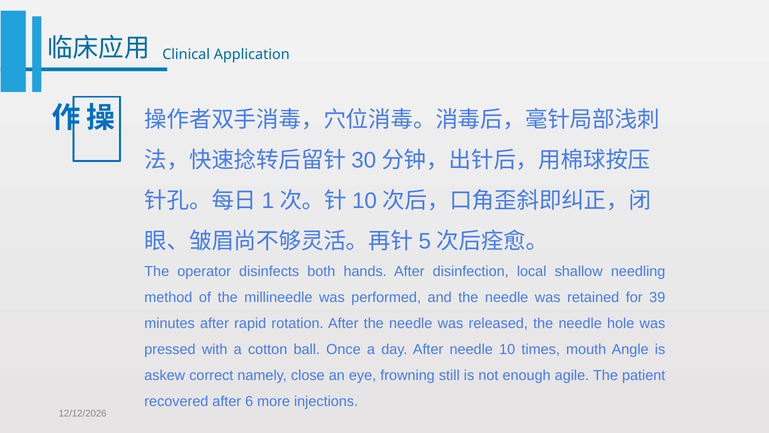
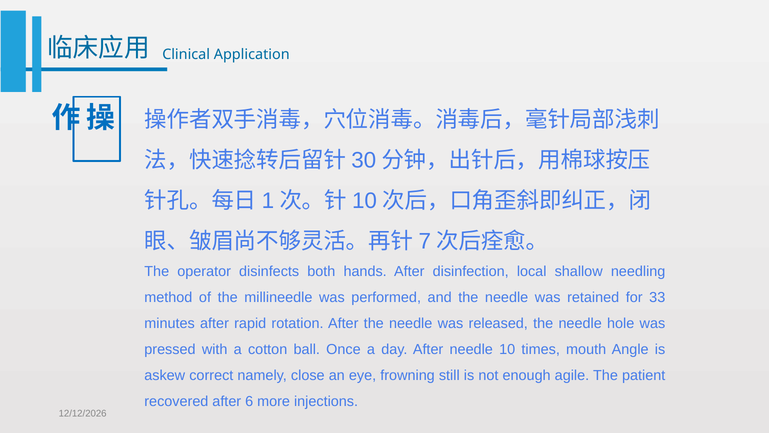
5: 5 -> 7
39: 39 -> 33
